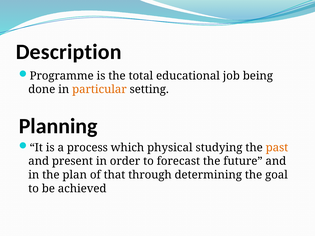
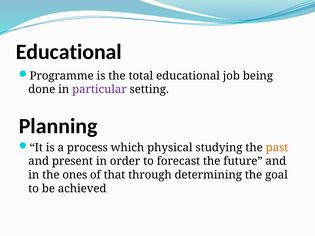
Description at (69, 52): Description -> Educational
particular colour: orange -> purple
plan: plan -> ones
